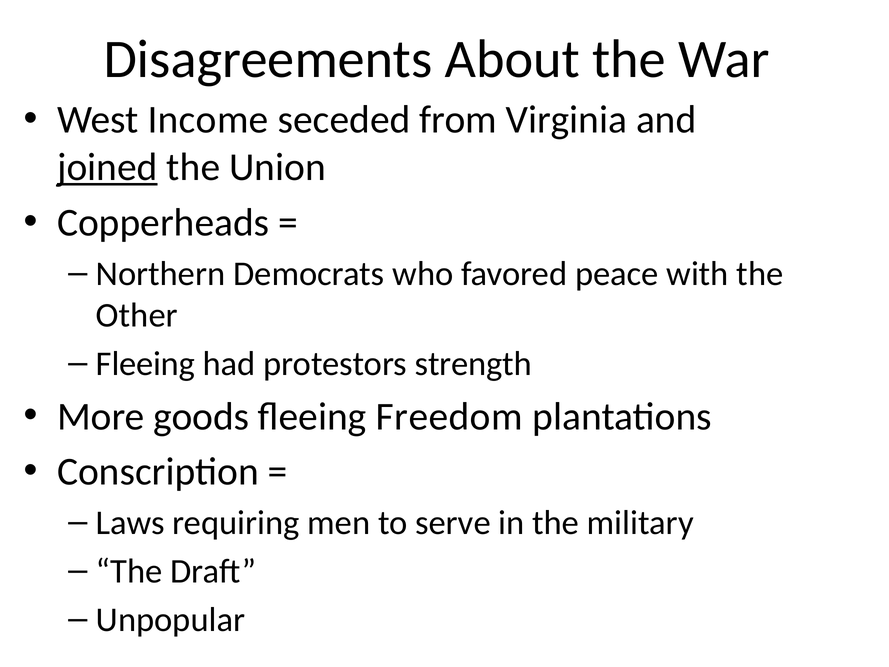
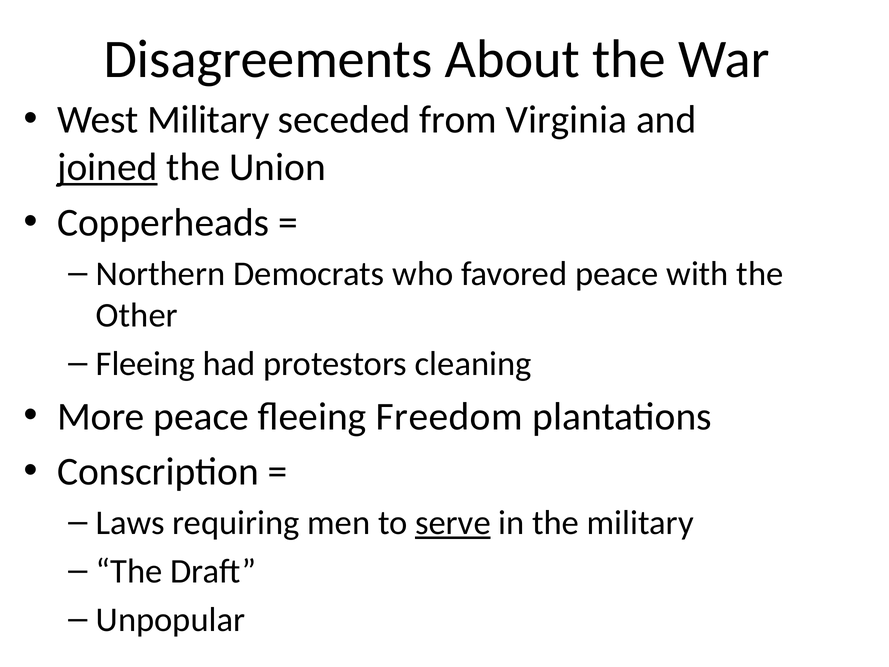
West Income: Income -> Military
strength: strength -> cleaning
More goods: goods -> peace
serve underline: none -> present
